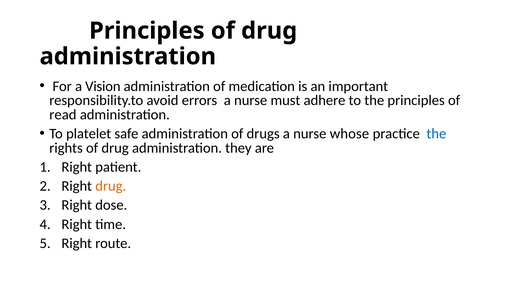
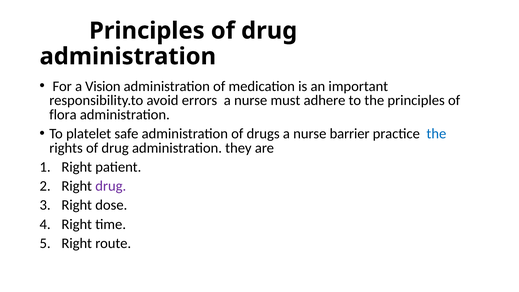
read: read -> flora
whose: whose -> barrier
drug at (111, 186) colour: orange -> purple
